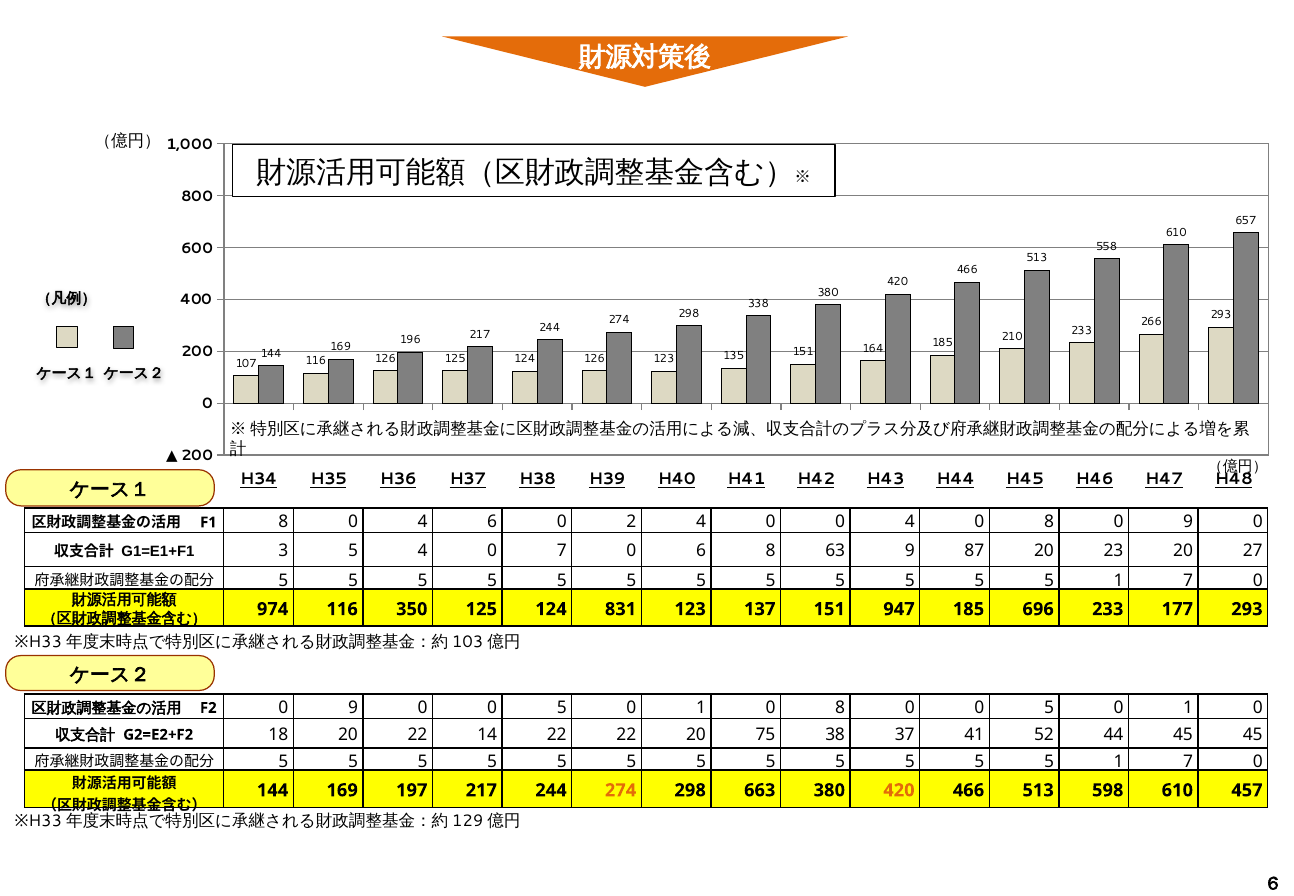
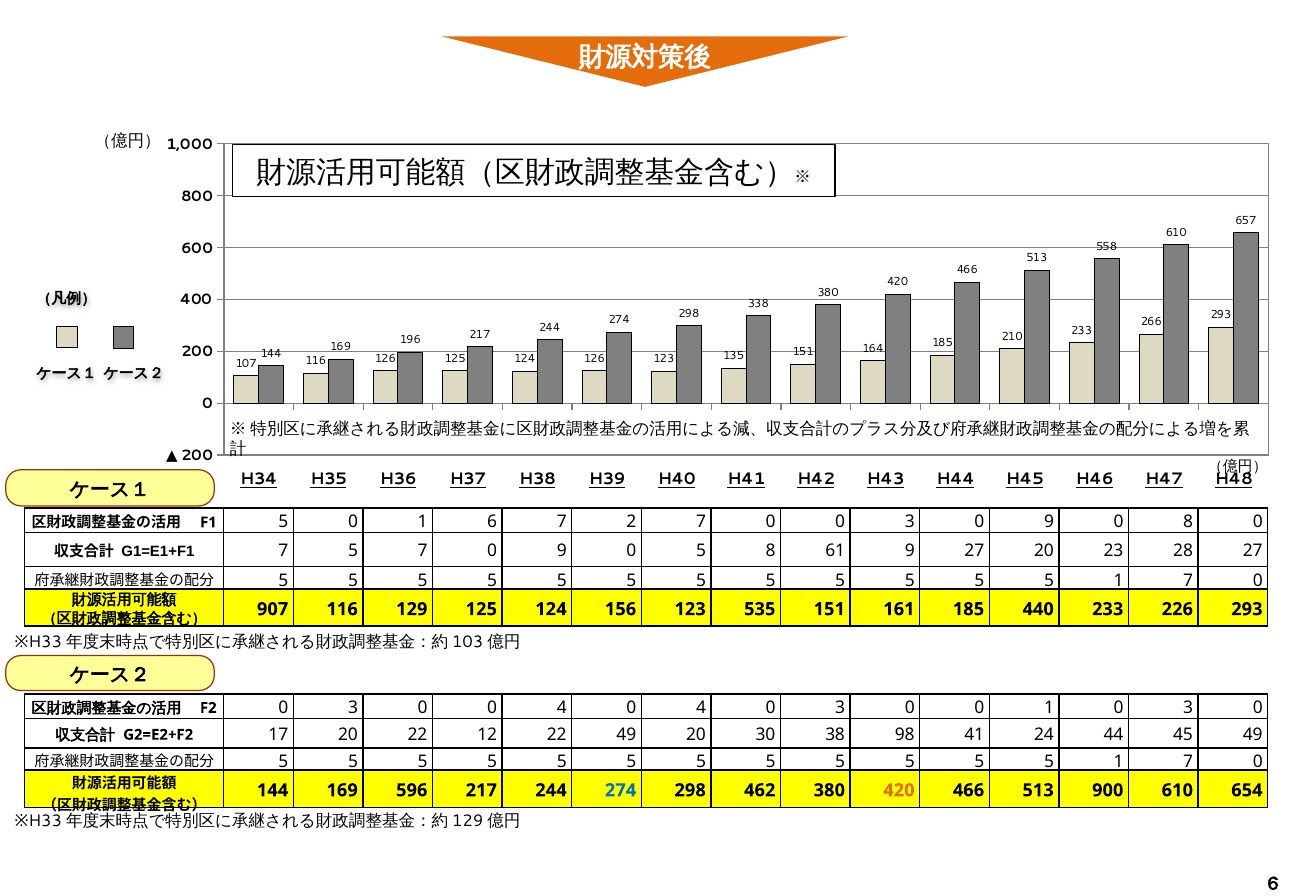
F1 8: 8 -> 5
4 at (423, 522): 4 -> 1
6 0: 0 -> 7
2 4: 4 -> 7
0 0 4: 4 -> 3
8 at (1049, 522): 8 -> 9
9 at (1188, 522): 9 -> 8
G1=E1+F1 3: 3 -> 7
5 4: 4 -> 7
7 at (562, 551): 7 -> 9
0 6: 6 -> 5
63: 63 -> 61
9 87: 87 -> 27
23 20: 20 -> 28
974: 974 -> 907
350: 350 -> 129
831: 831 -> 156
137: 137 -> 535
947: 947 -> 161
696: 696 -> 440
177: 177 -> 226
F2 0 9: 9 -> 3
5 at (562, 708): 5 -> 4
1 at (701, 708): 1 -> 4
8 at (840, 708): 8 -> 3
5 at (1049, 708): 5 -> 1
1 at (1188, 708): 1 -> 3
18: 18 -> 17
14: 14 -> 12
22 22: 22 -> 49
75: 75 -> 30
37: 37 -> 98
52: 52 -> 24
45 45: 45 -> 49
197: 197 -> 596
274 at (621, 790) colour: orange -> blue
663: 663 -> 462
598: 598 -> 900
457: 457 -> 654
